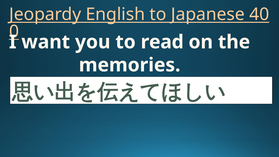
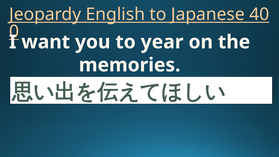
read: read -> year
